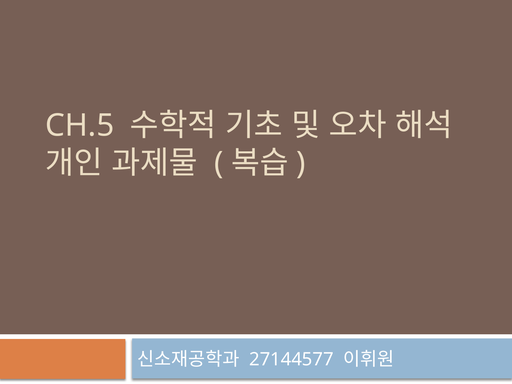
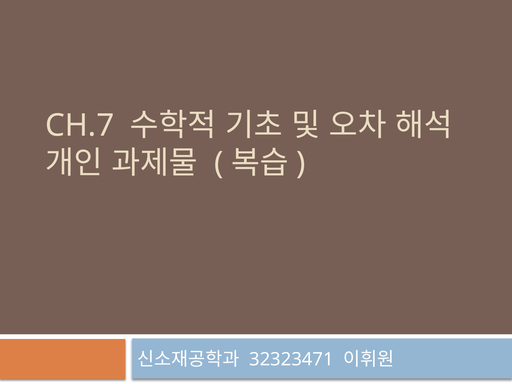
CH.5: CH.5 -> CH.7
27144577: 27144577 -> 32323471
